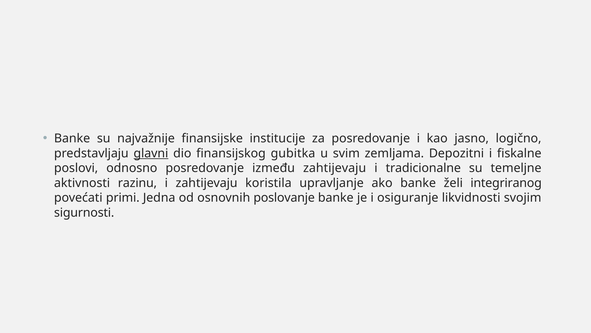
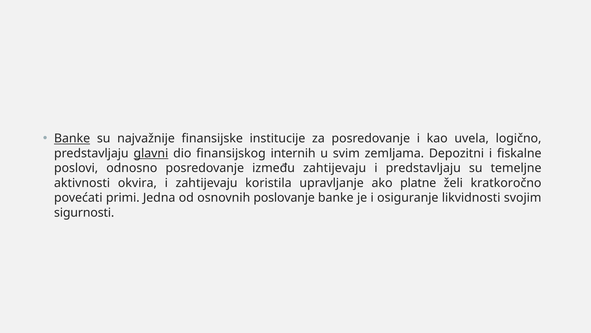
Banke at (72, 138) underline: none -> present
jasno: jasno -> uvela
gubitka: gubitka -> internih
i tradicionalne: tradicionalne -> predstavljaju
razinu: razinu -> okvira
ako banke: banke -> platne
integriranog: integriranog -> kratkoročno
